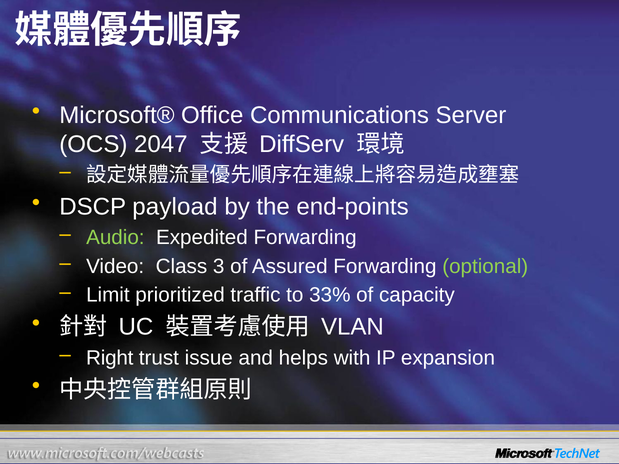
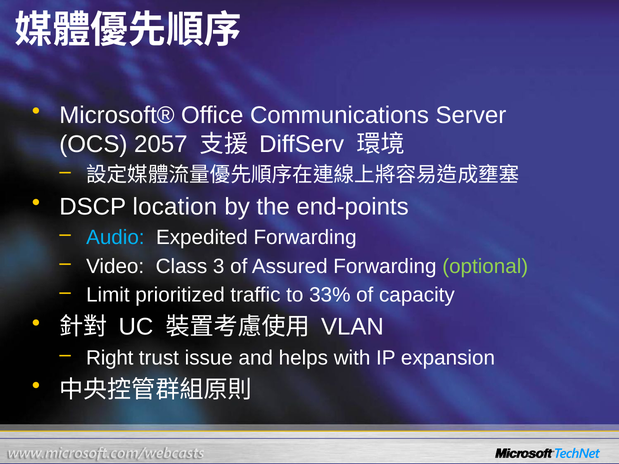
2047: 2047 -> 2057
payload: payload -> location
Audio colour: light green -> light blue
